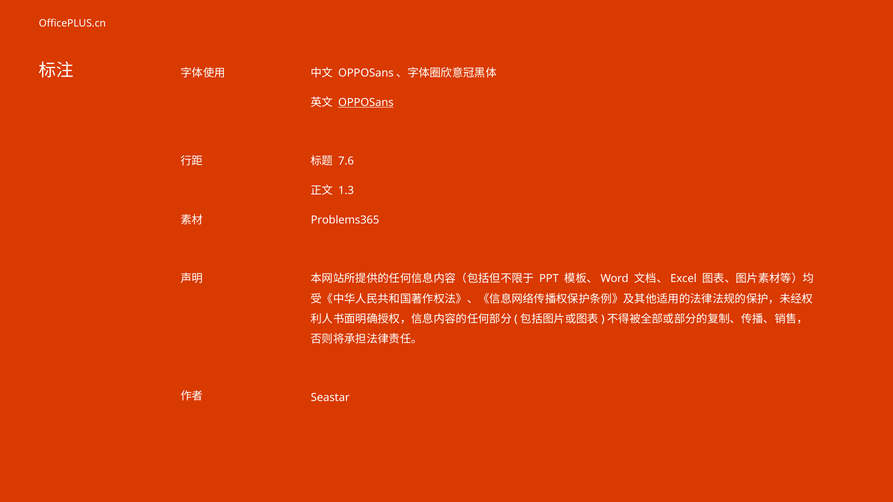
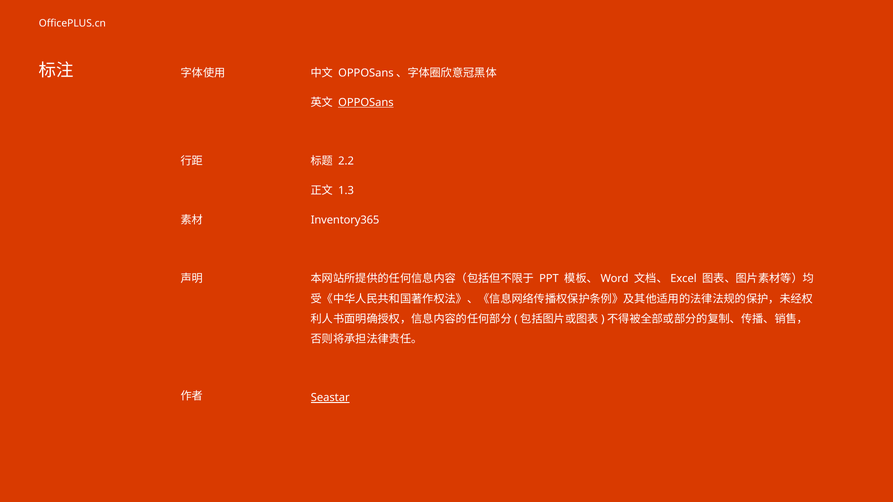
7.6: 7.6 -> 2.2
Problems365: Problems365 -> Inventory365
Seastar underline: none -> present
